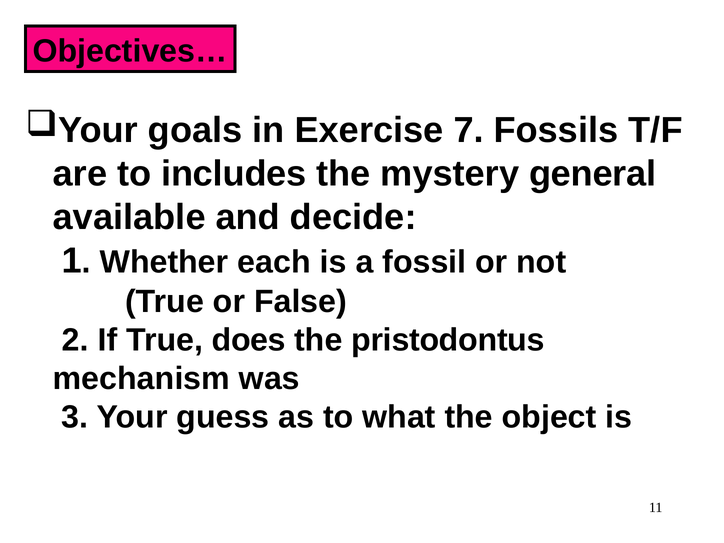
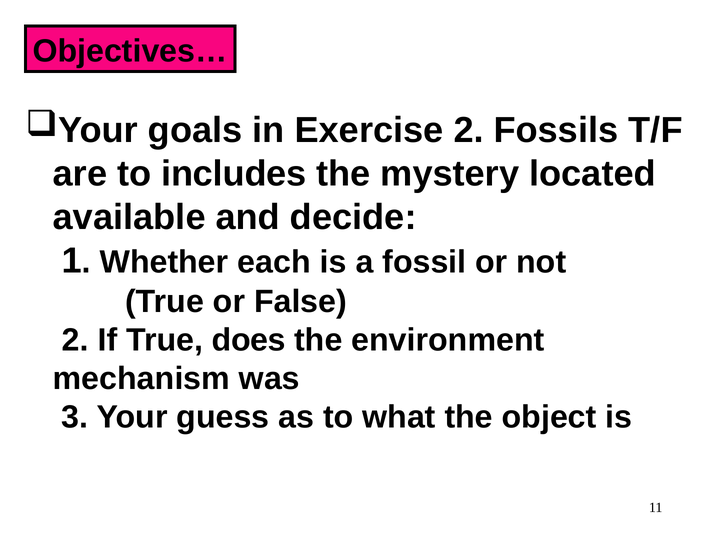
Exercise 7: 7 -> 2
general: general -> located
pristodontus: pristodontus -> environment
